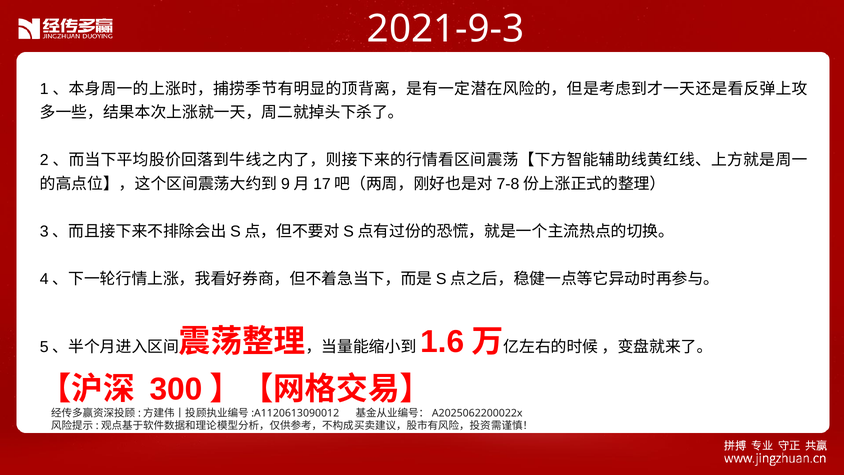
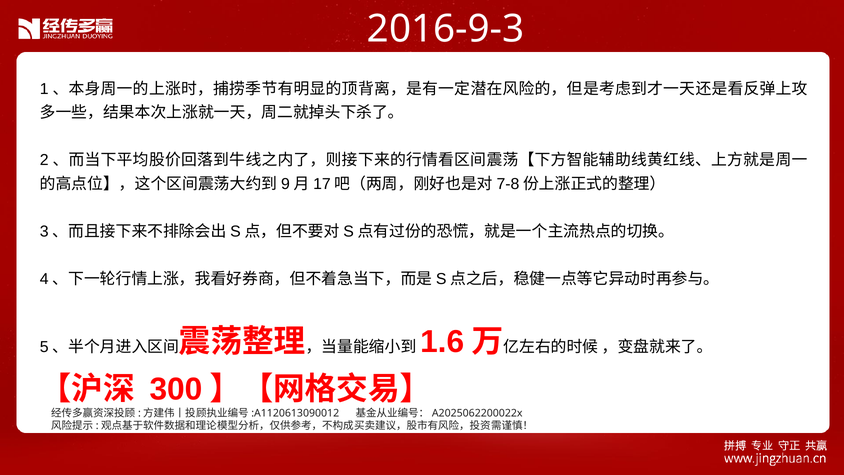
2021-9-3: 2021-9-3 -> 2016-9-3
